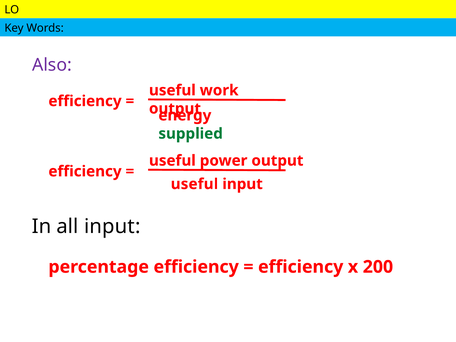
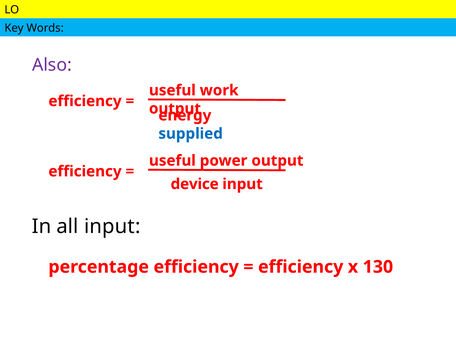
supplied colour: green -> blue
useful at (194, 184): useful -> device
200: 200 -> 130
